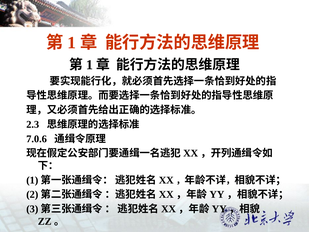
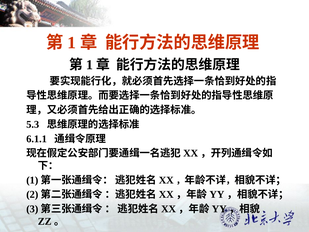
2.3: 2.3 -> 5.3
7.0.6: 7.0.6 -> 6.1.1
